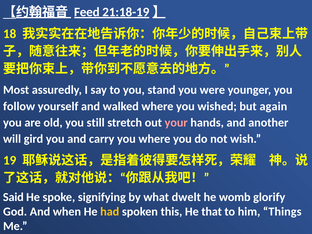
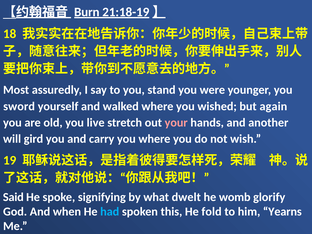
Feed: Feed -> Burn
follow: follow -> sword
still: still -> live
had colour: yellow -> light blue
that: that -> fold
Things: Things -> Yearns
